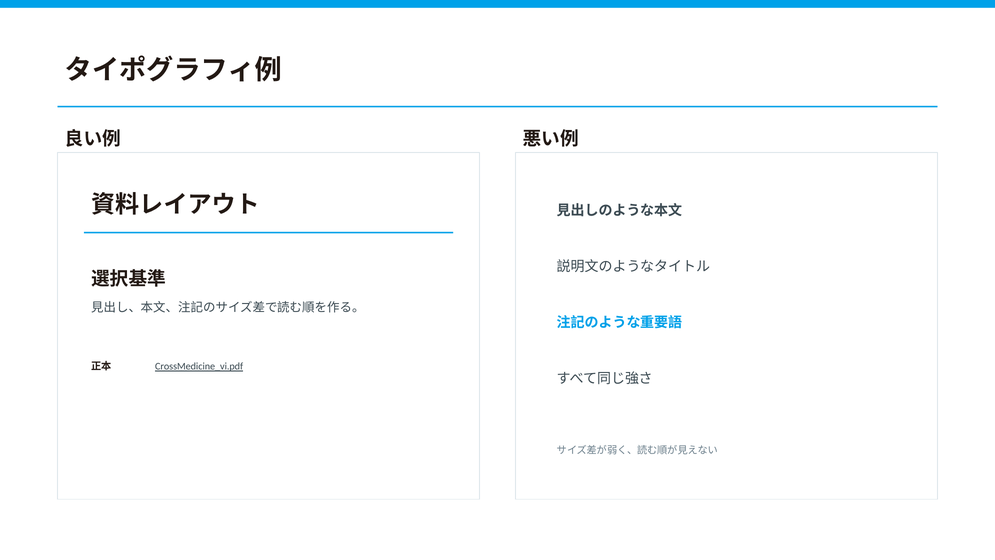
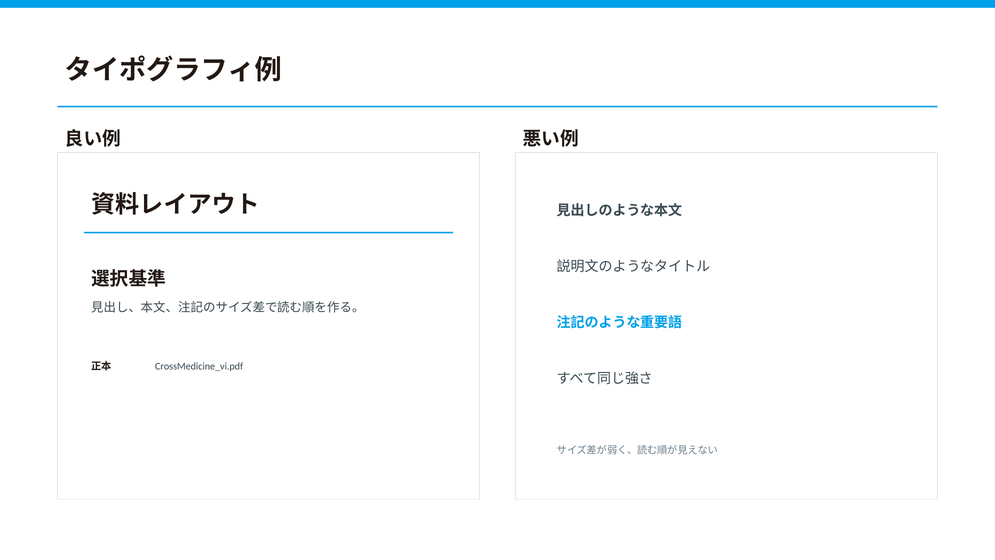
CrossMedicine_vi.pdf underline: present -> none
